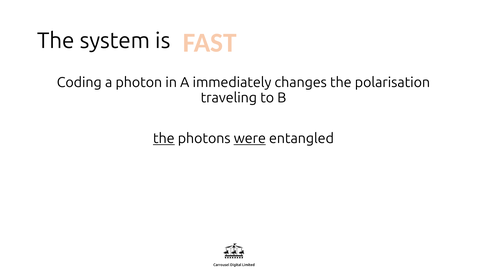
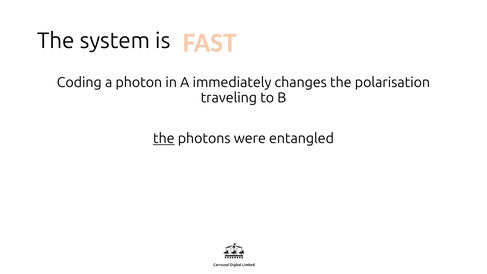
were underline: present -> none
